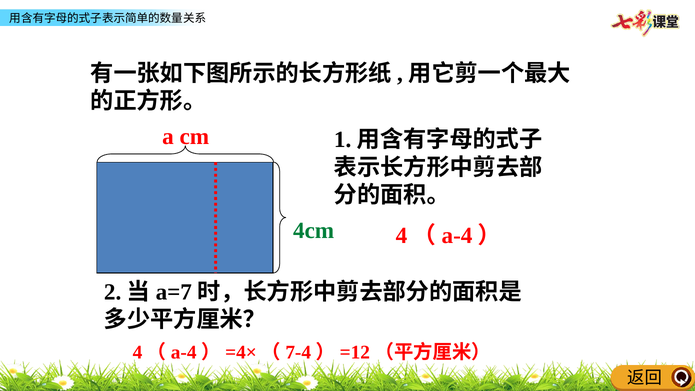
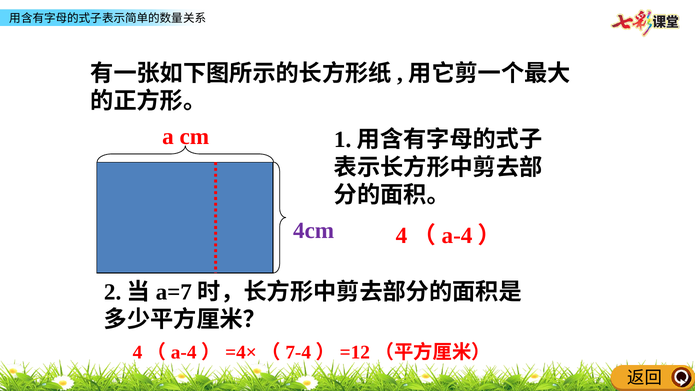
4cm colour: green -> purple
